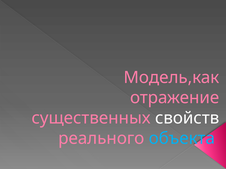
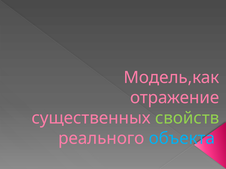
свойств colour: white -> light green
